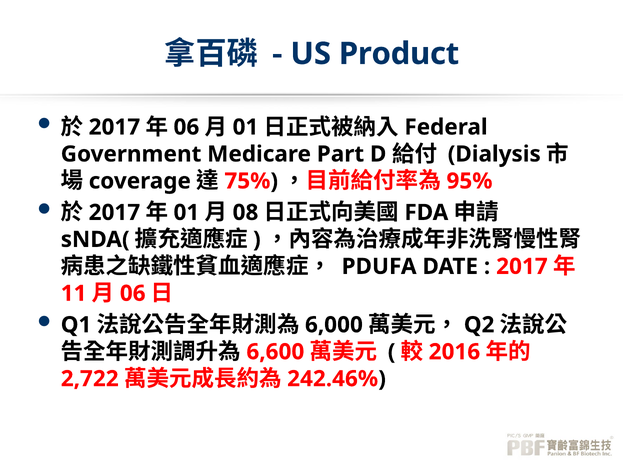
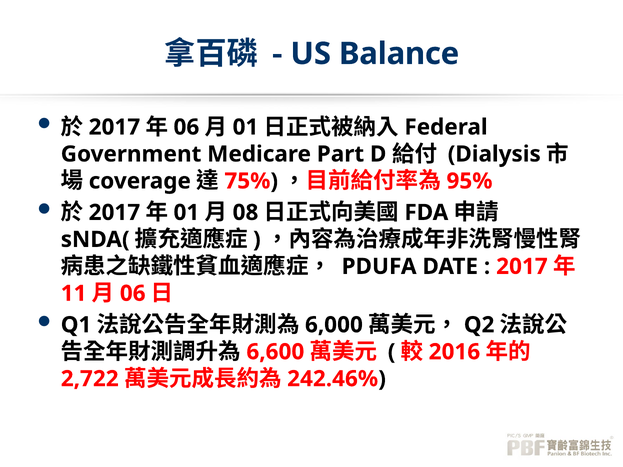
Product: Product -> Balance
